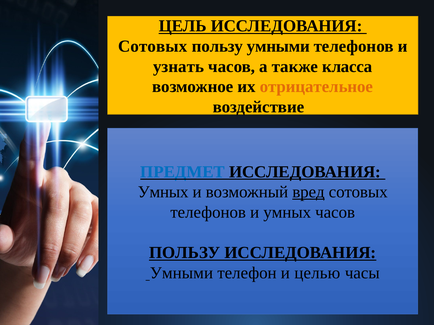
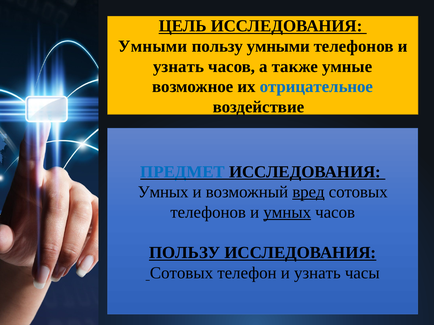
Сотовых at (153, 46): Сотовых -> Умными
класса: класса -> умные
отрицательное colour: orange -> blue
умных at (287, 213) underline: none -> present
Умными at (181, 273): Умными -> Сотовых
телефон и целью: целью -> узнать
